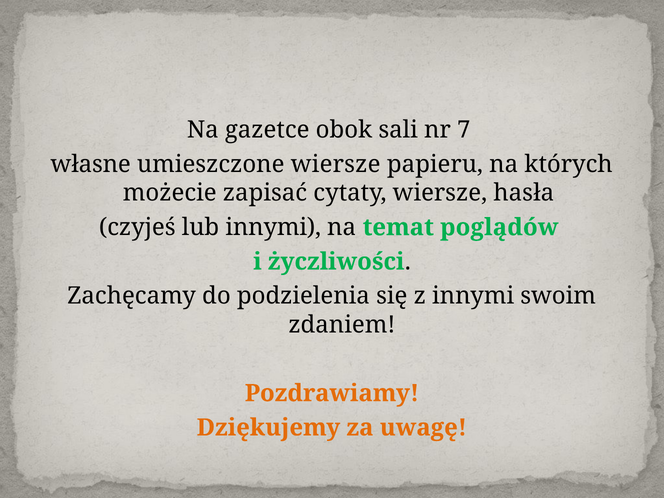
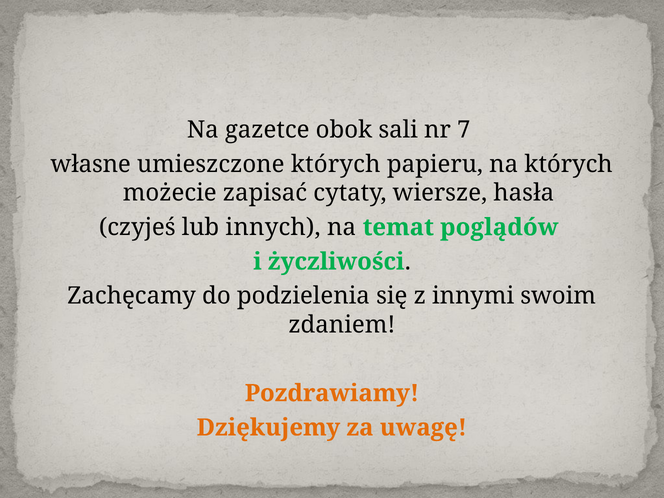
umieszczone wiersze: wiersze -> których
lub innymi: innymi -> innych
